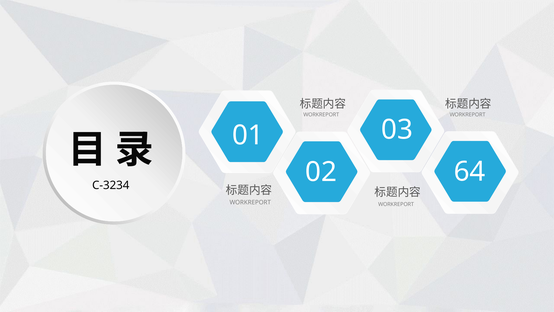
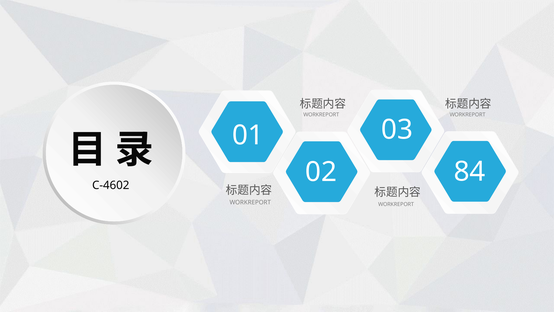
64: 64 -> 84
C-3234: C-3234 -> C-4602
